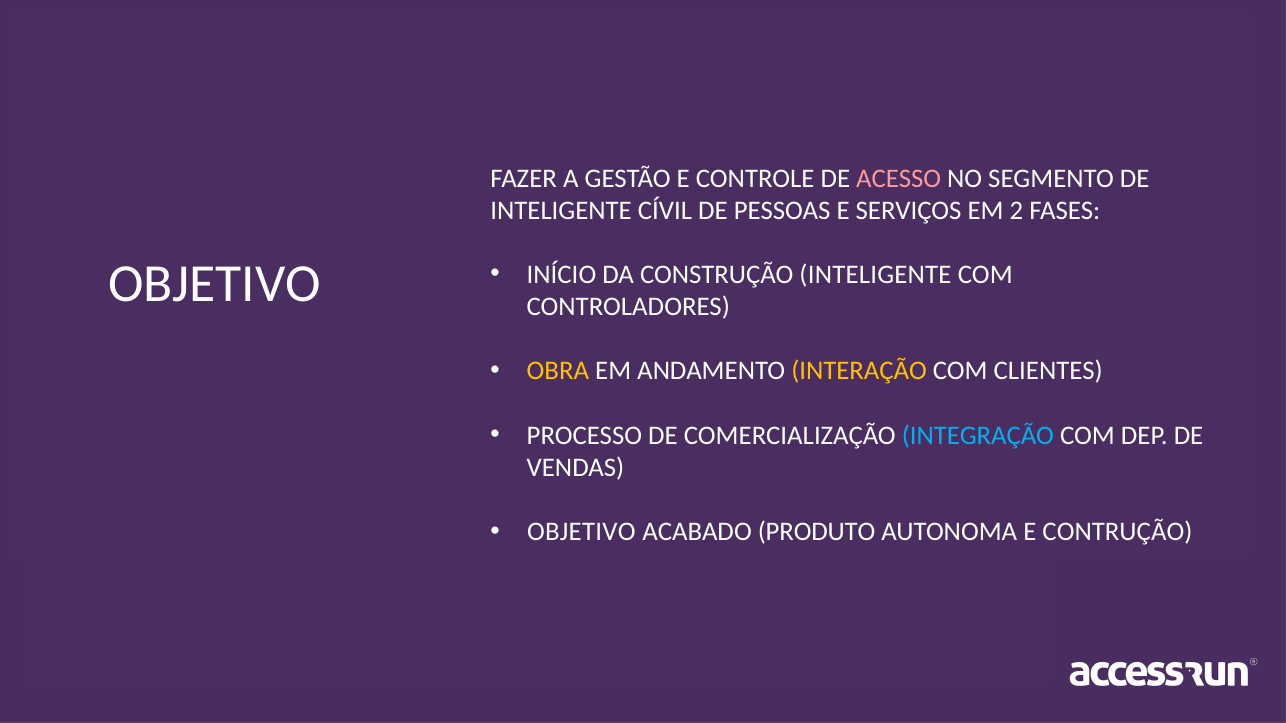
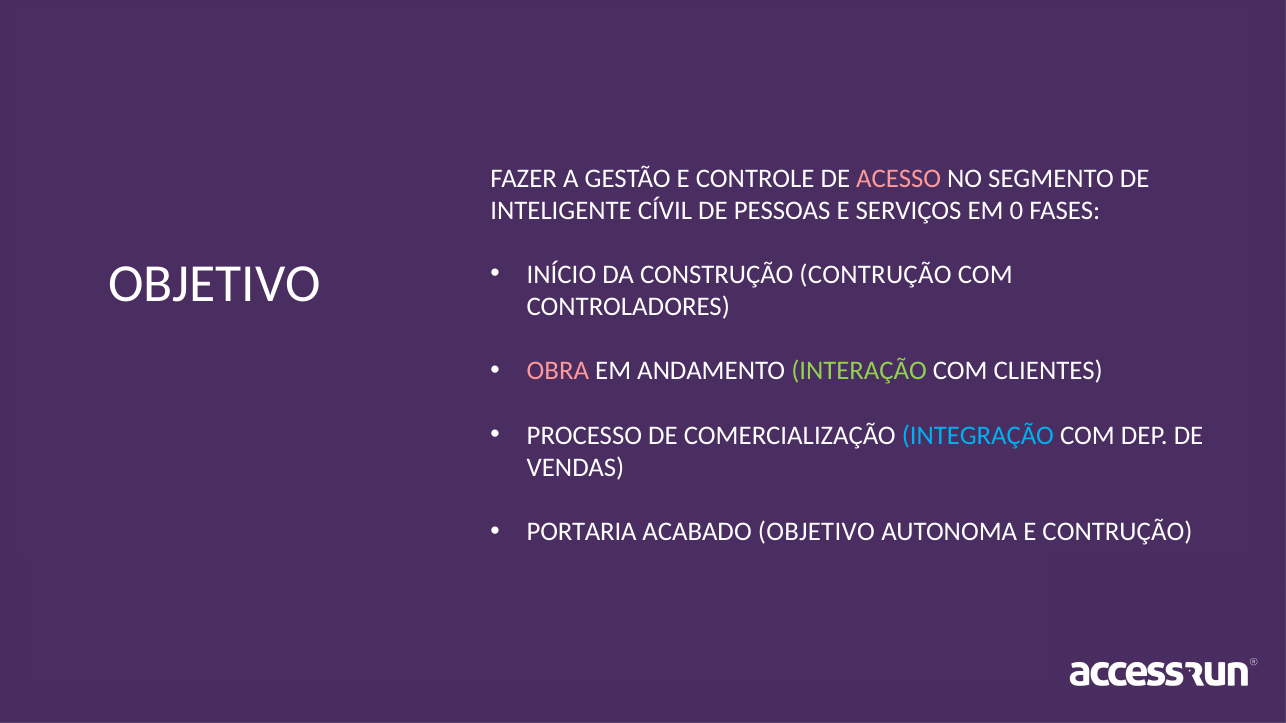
2: 2 -> 0
CONSTRUÇÃO INTELIGENTE: INTELIGENTE -> CONTRUÇÃO
OBRA colour: yellow -> pink
INTERAÇÃO colour: yellow -> light green
OBJETIVO at (581, 532): OBJETIVO -> PORTARIA
ACABADO PRODUTO: PRODUTO -> OBJETIVO
